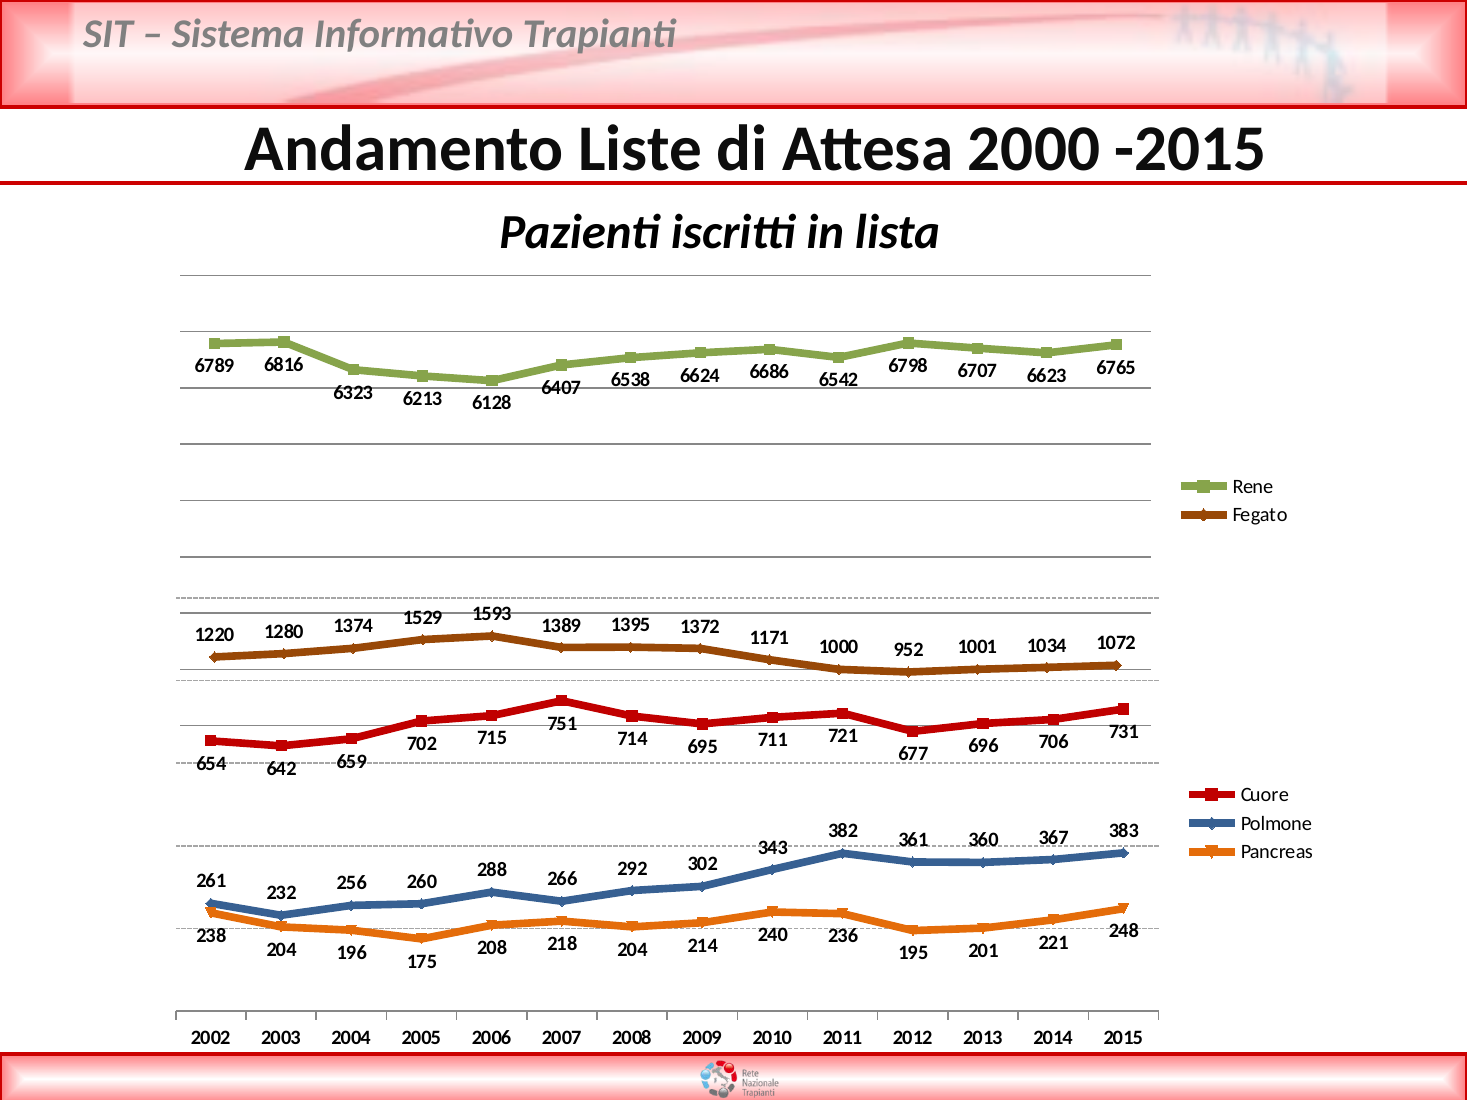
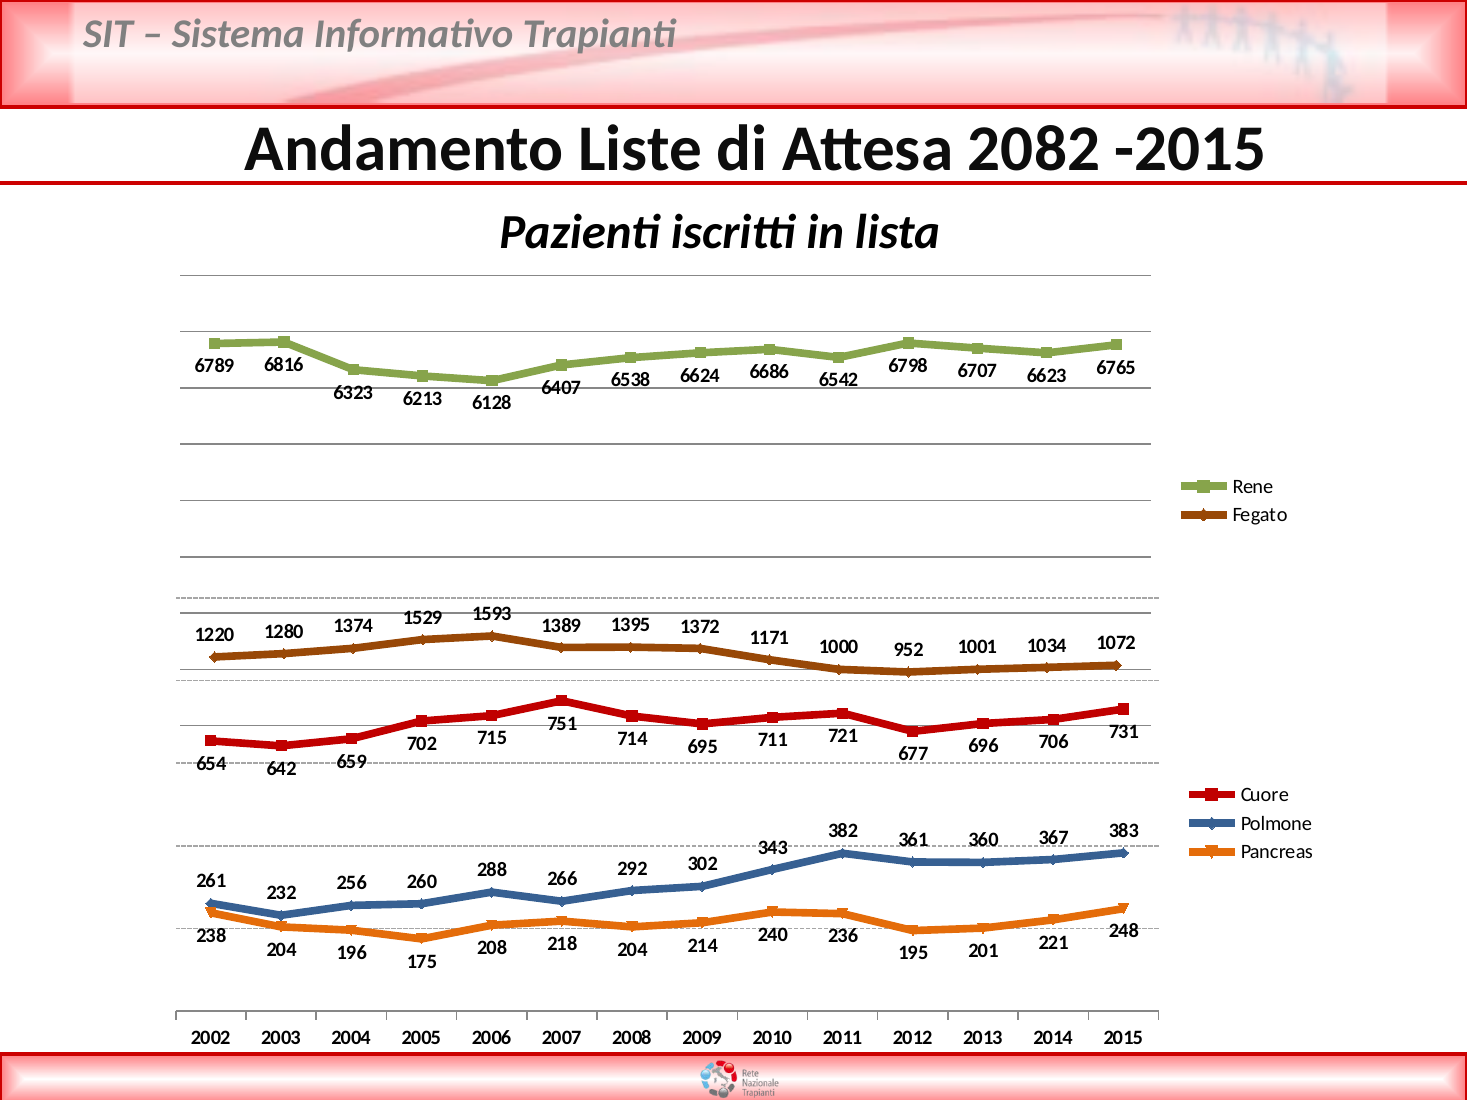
2000: 2000 -> 2082
